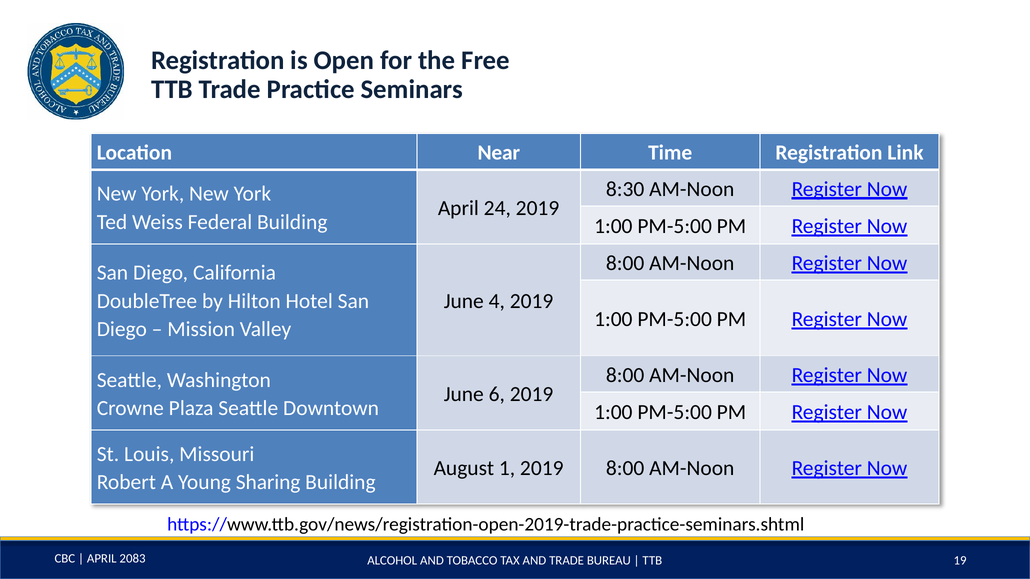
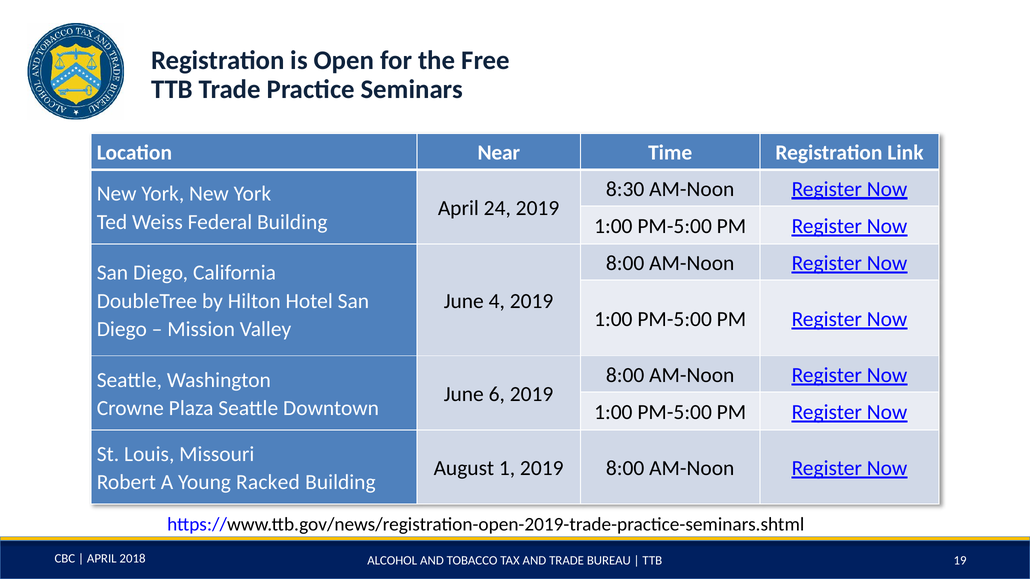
Sharing: Sharing -> Racked
2083: 2083 -> 2018
